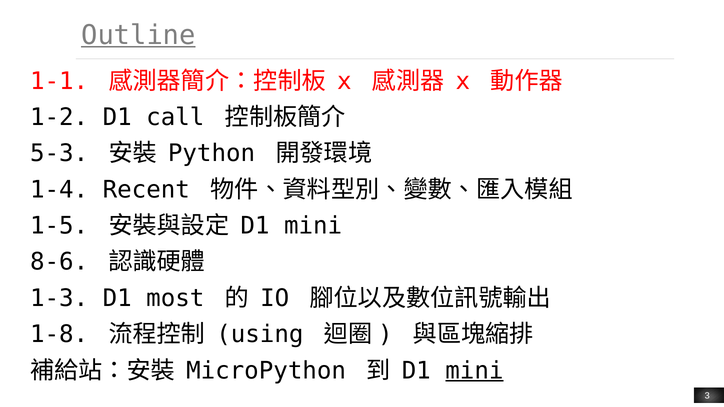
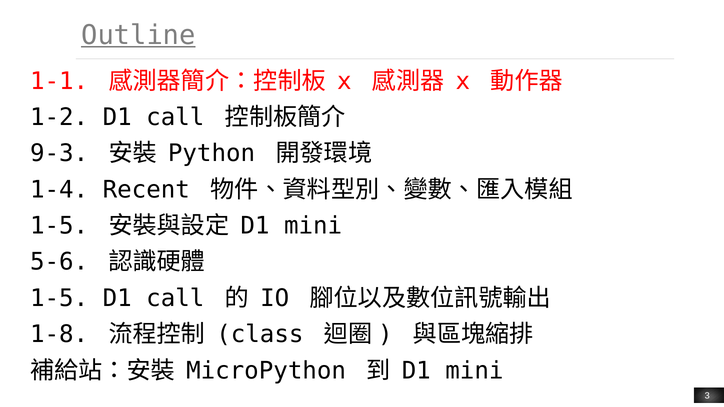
5-3: 5-3 -> 9-3
8-6: 8-6 -> 5-6
1-3 at (59, 298): 1-3 -> 1-5
most at (175, 298): most -> call
using: using -> class
mini at (474, 371) underline: present -> none
